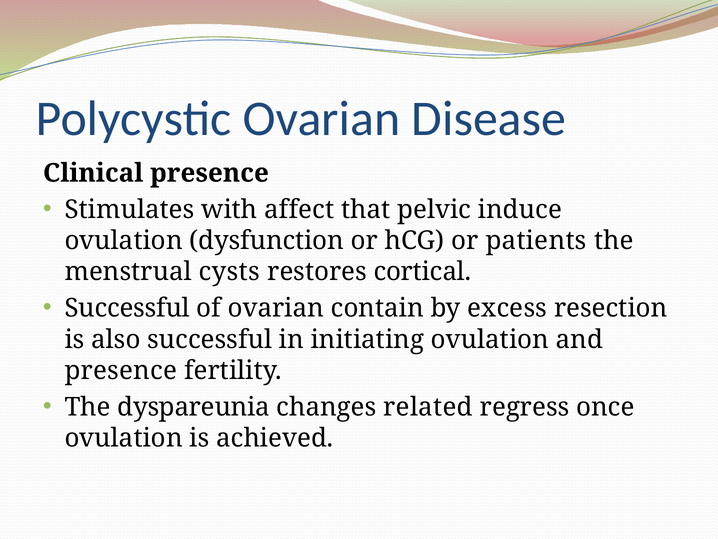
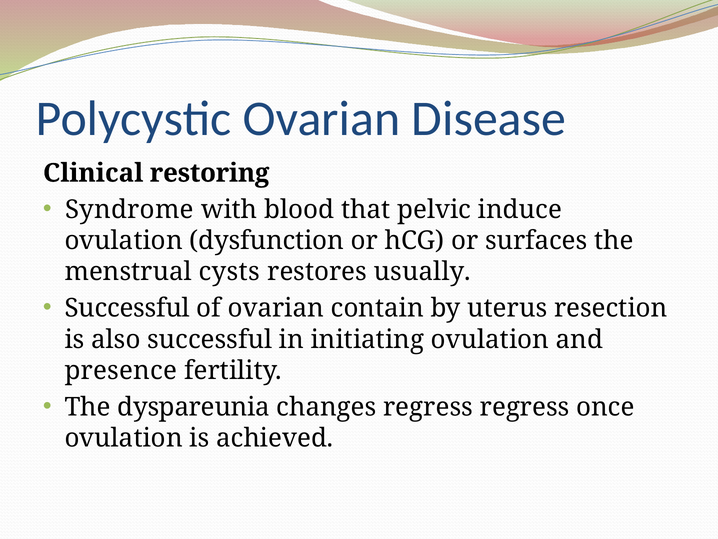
Clinical presence: presence -> restoring
Stimulates: Stimulates -> Syndrome
affect: affect -> blood
patients: patients -> surfaces
cortical: cortical -> usually
excess: excess -> uterus
changes related: related -> regress
